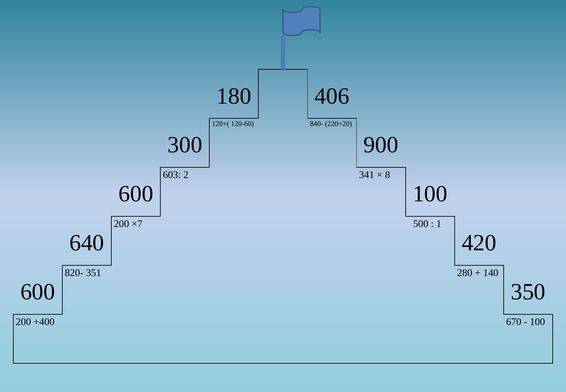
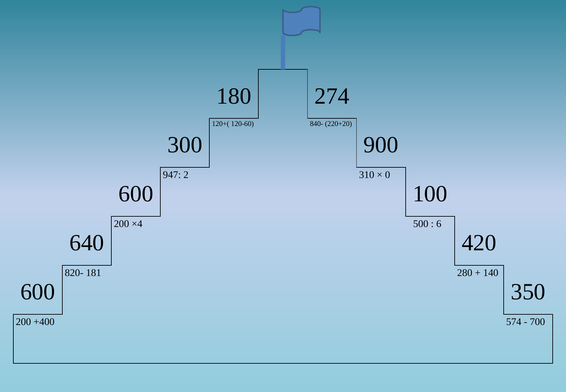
406: 406 -> 274
603: 603 -> 947
341: 341 -> 310
8: 8 -> 0
×7: ×7 -> ×4
1: 1 -> 6
351: 351 -> 181
670: 670 -> 574
100 at (537, 322): 100 -> 700
